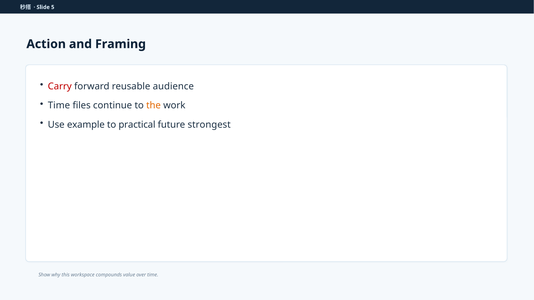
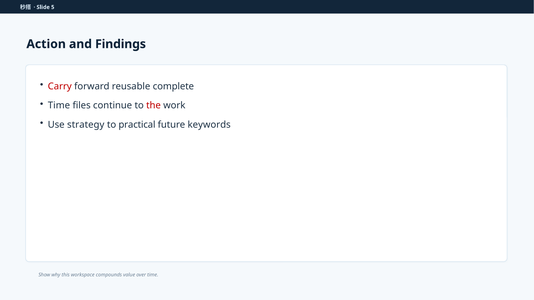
Framing: Framing -> Findings
audience: audience -> complete
the colour: orange -> red
example: example -> strategy
strongest: strongest -> keywords
